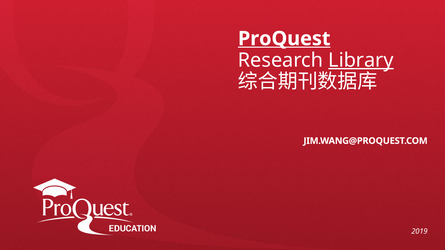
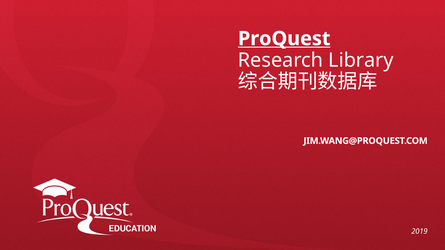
Library underline: present -> none
